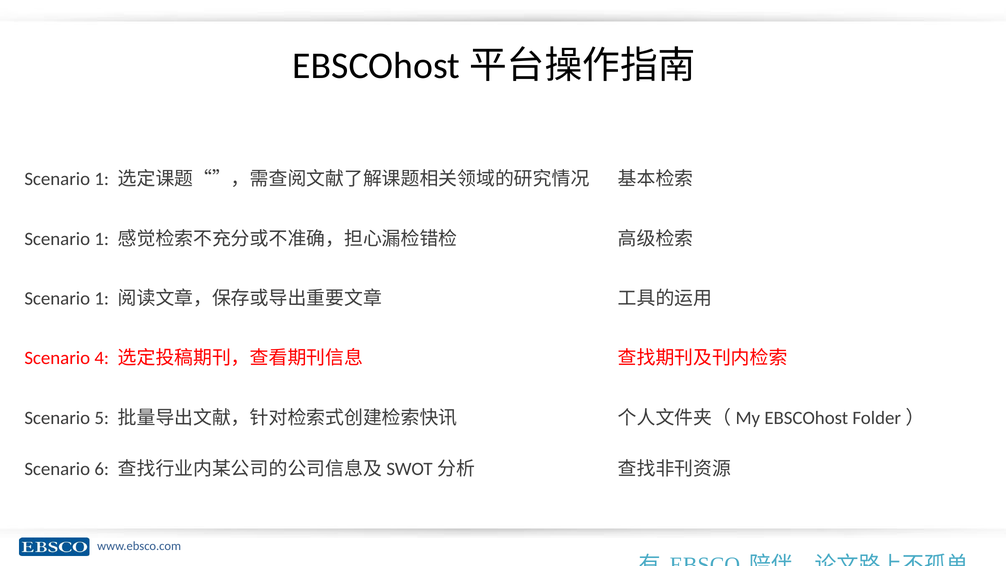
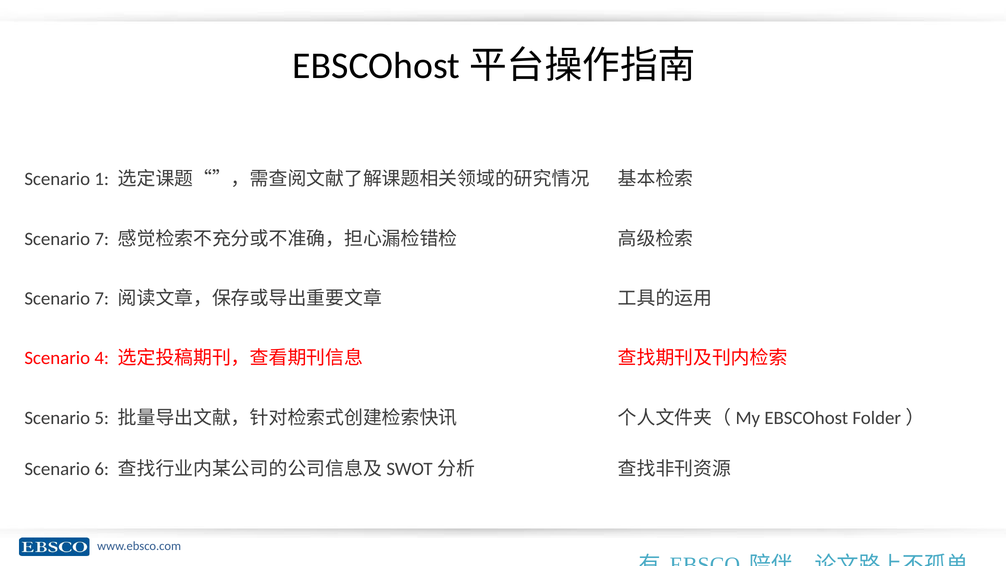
1 at (102, 239): 1 -> 7
1 at (102, 298): 1 -> 7
